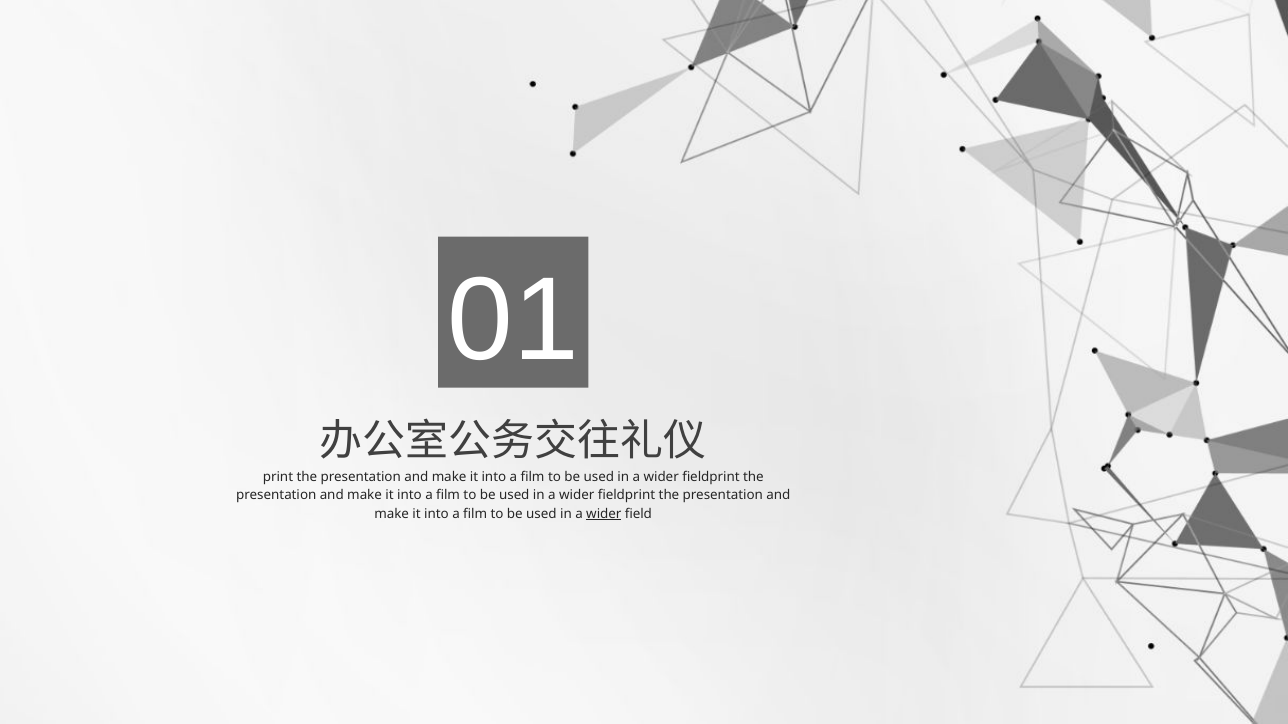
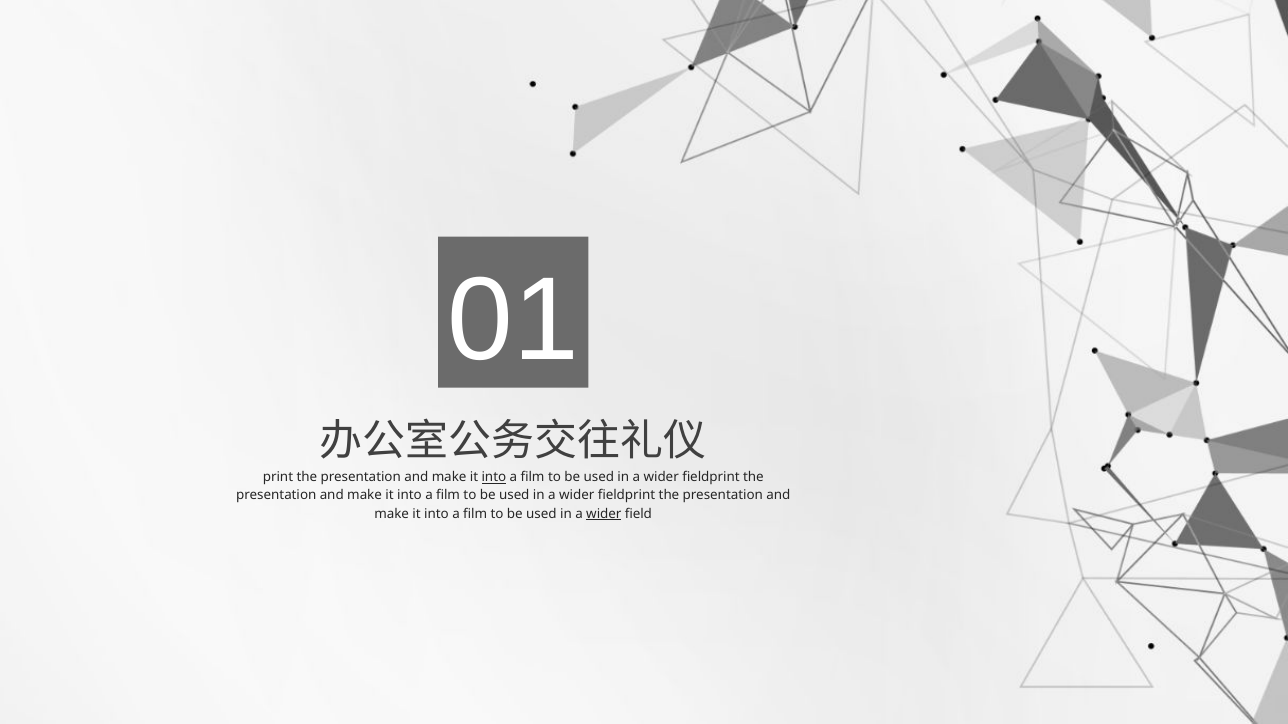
into at (494, 477) underline: none -> present
